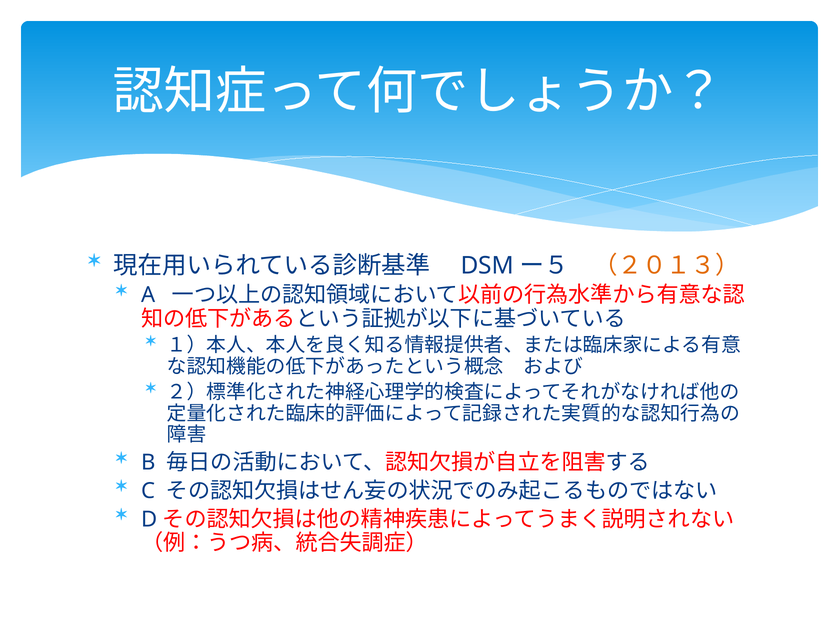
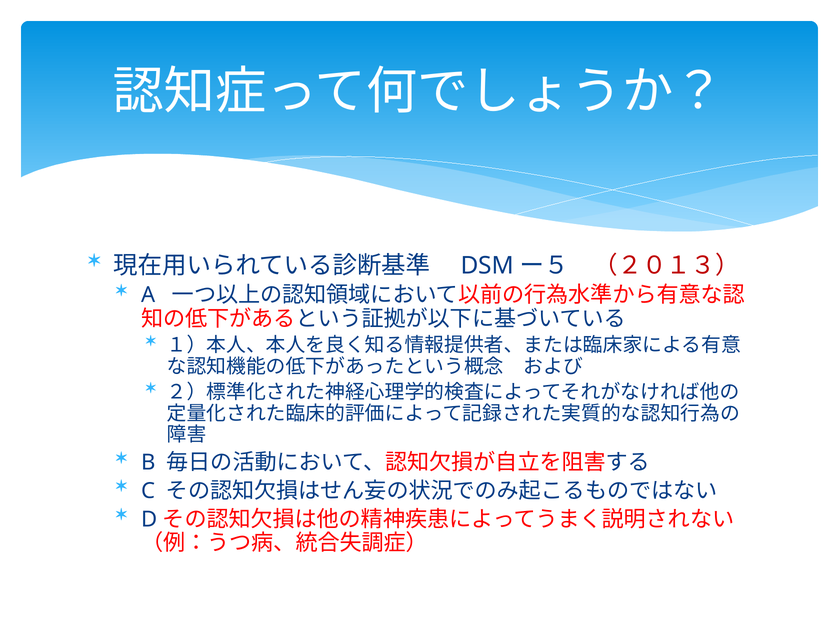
（２０１３） colour: orange -> red
